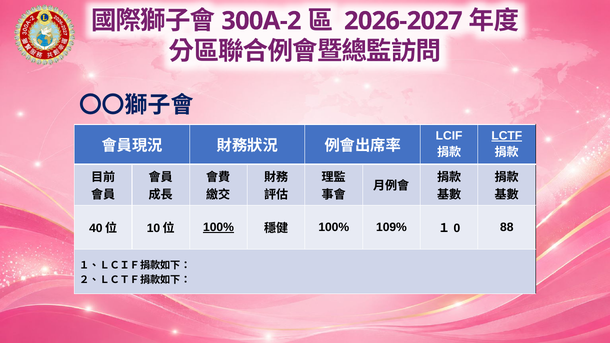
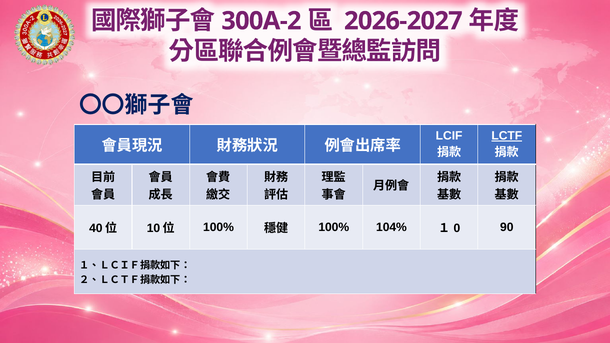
100% at (218, 228) underline: present -> none
109%: 109% -> 104%
88: 88 -> 90
